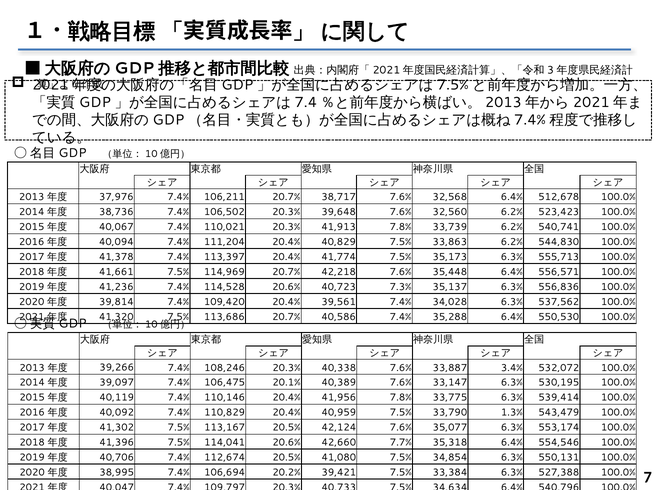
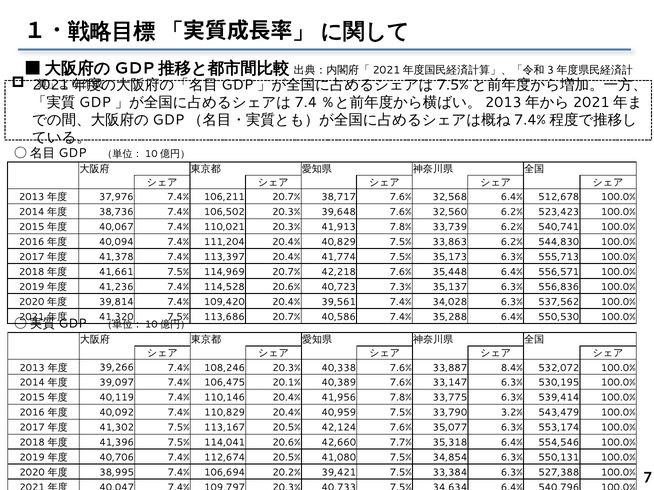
3.4%: 3.4% -> 8.4%
1.3%: 1.3% -> 3.2%
